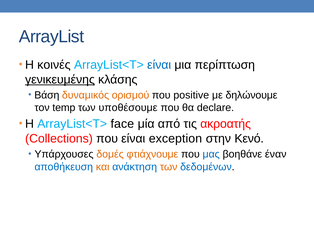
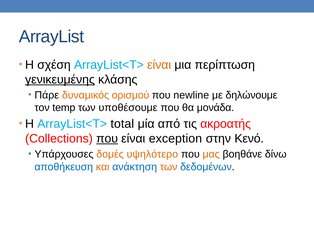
κοινές: κοινές -> σχέση
είναι at (159, 65) colour: blue -> orange
Βάση: Βάση -> Πάρε
positive: positive -> newline
declare: declare -> μονάδα
face: face -> total
που at (107, 138) underline: none -> present
φτιάχνουμε: φτιάχνουμε -> υψηλότερο
μας colour: blue -> orange
έναν: έναν -> δίνω
